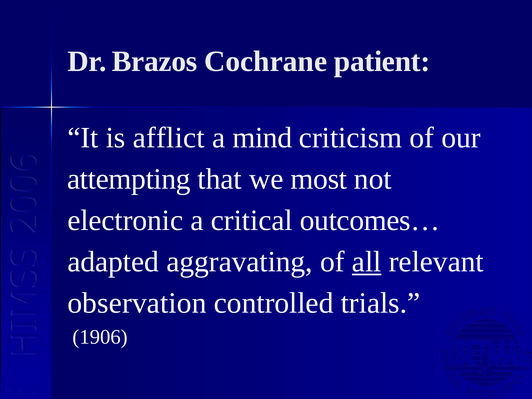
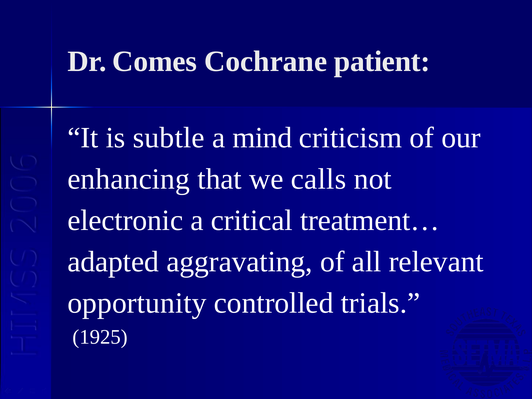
Brazos: Brazos -> Comes
afflict: afflict -> subtle
attempting: attempting -> enhancing
most: most -> calls
outcomes…: outcomes… -> treatment…
all underline: present -> none
observation: observation -> opportunity
1906: 1906 -> 1925
